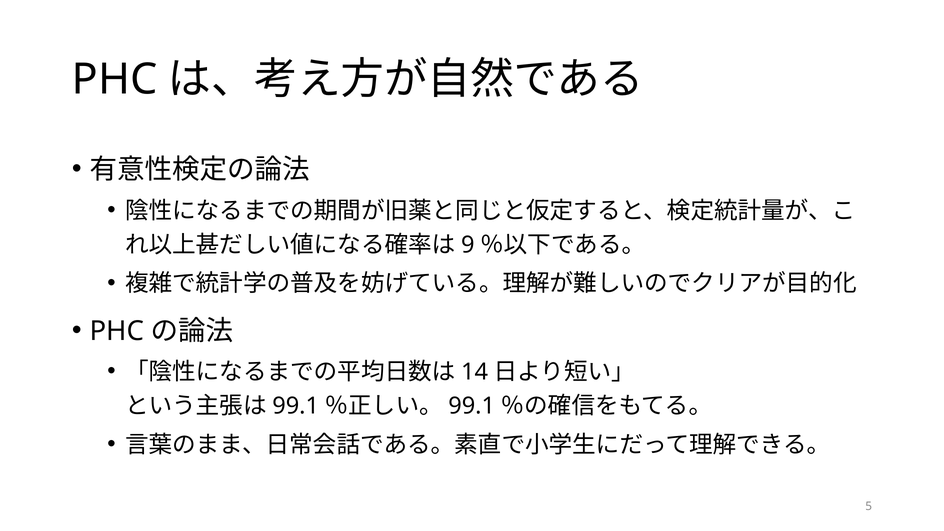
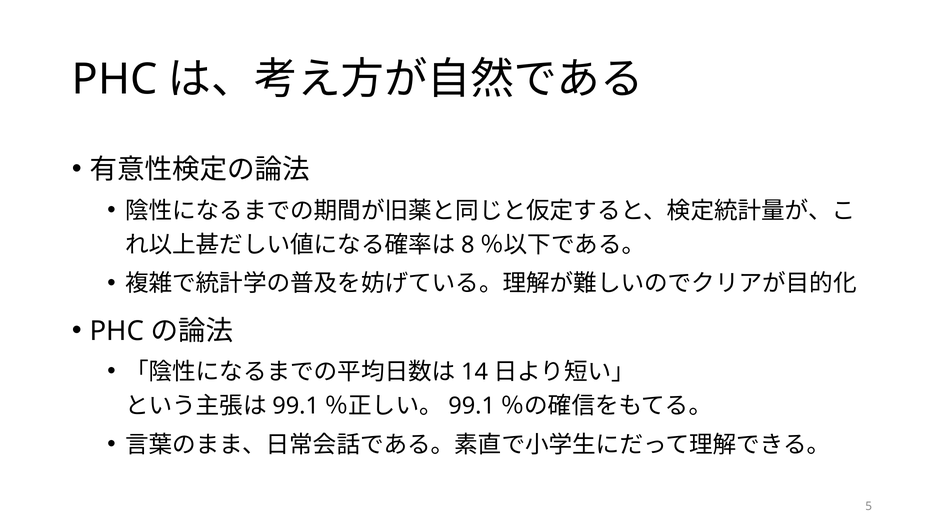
9: 9 -> 8
